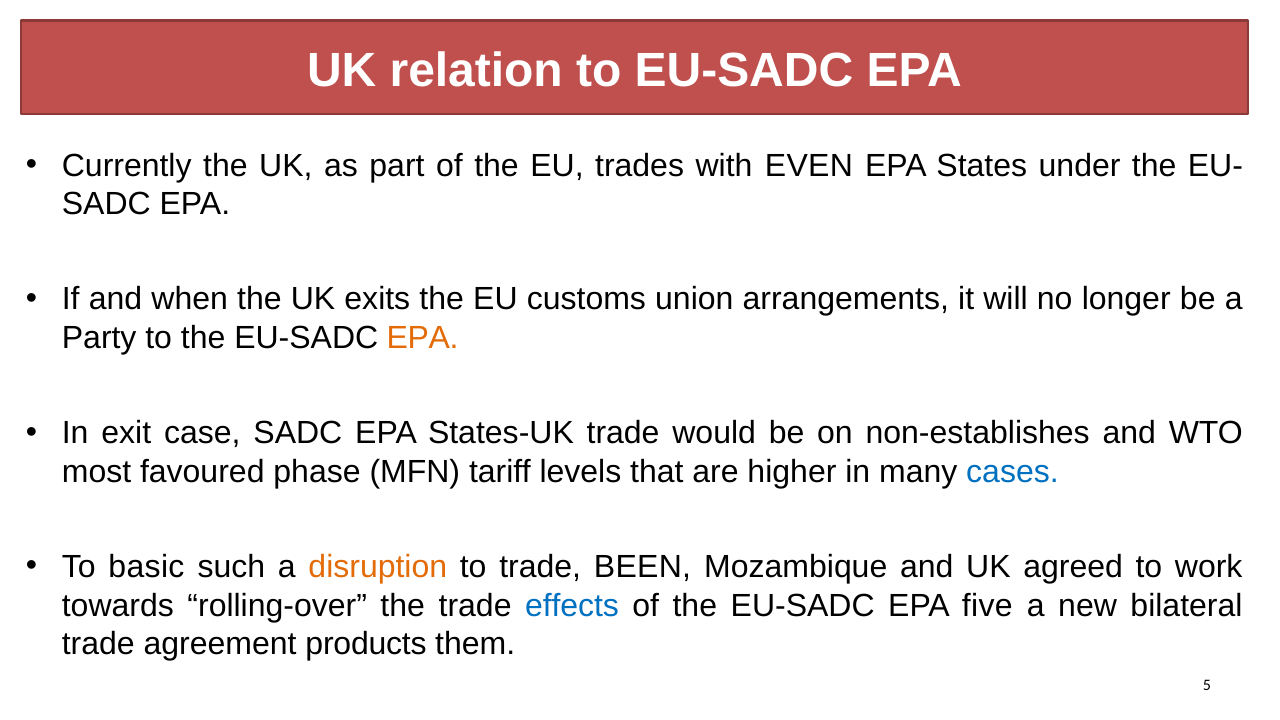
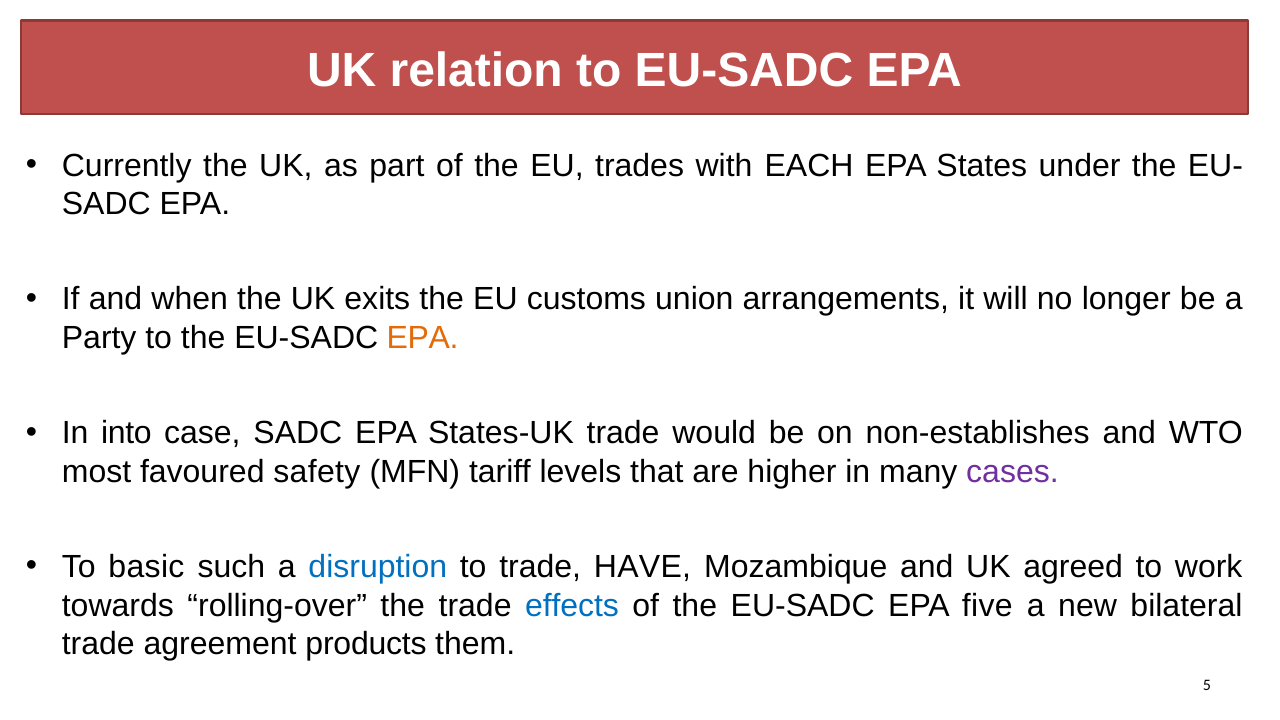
EVEN: EVEN -> EACH
exit: exit -> into
phase: phase -> safety
cases colour: blue -> purple
disruption colour: orange -> blue
BEEN: BEEN -> HAVE
